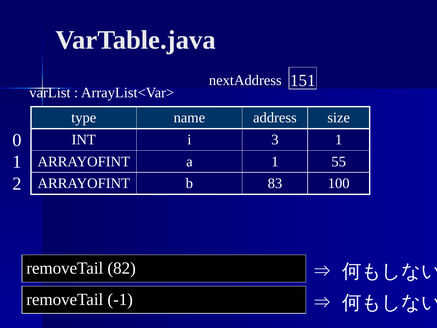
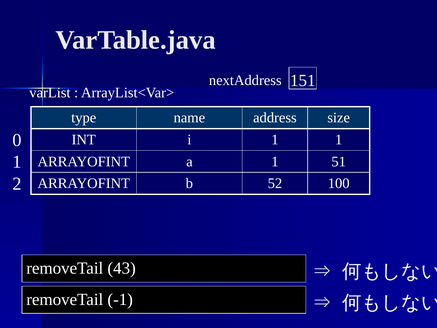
i 3: 3 -> 1
55: 55 -> 51
83: 83 -> 52
82: 82 -> 43
